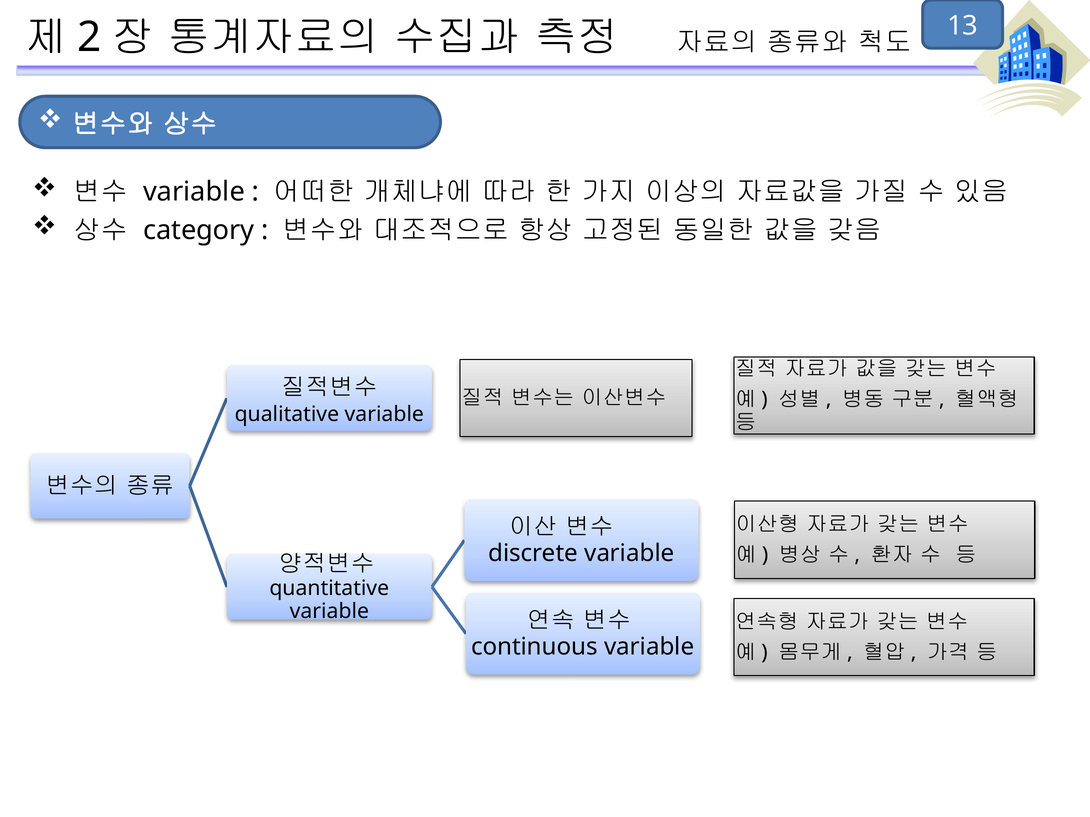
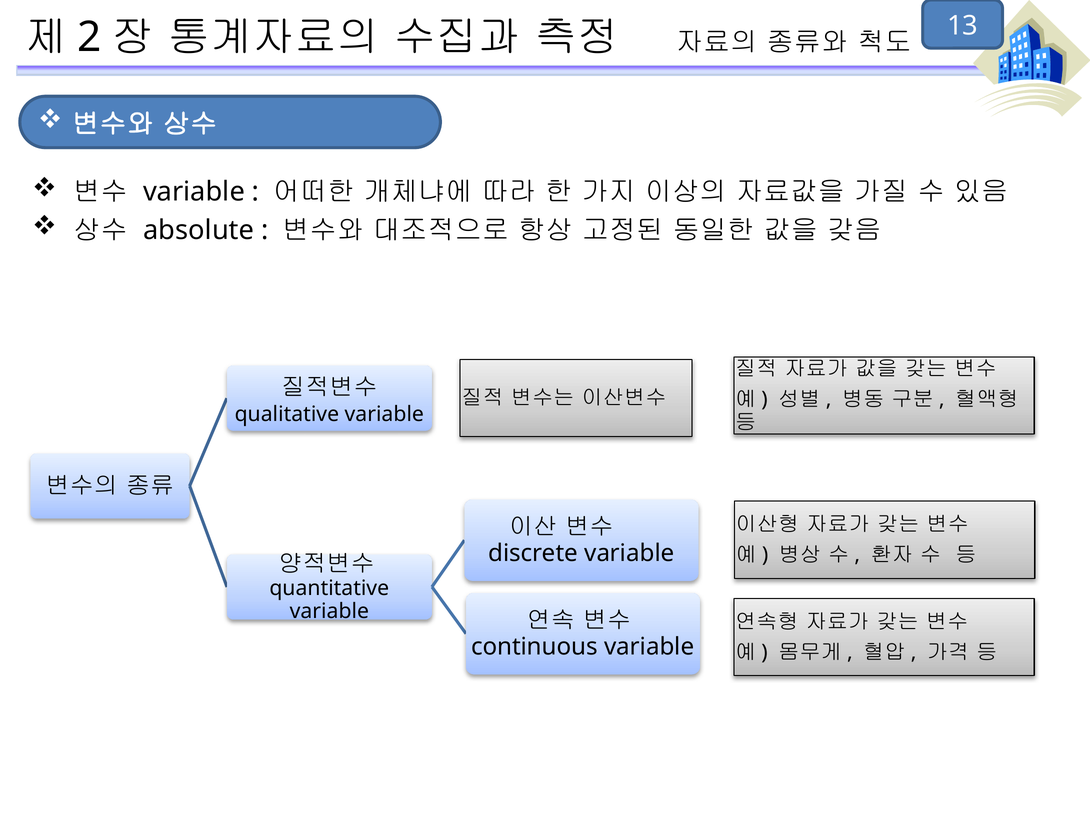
category: category -> absolute
